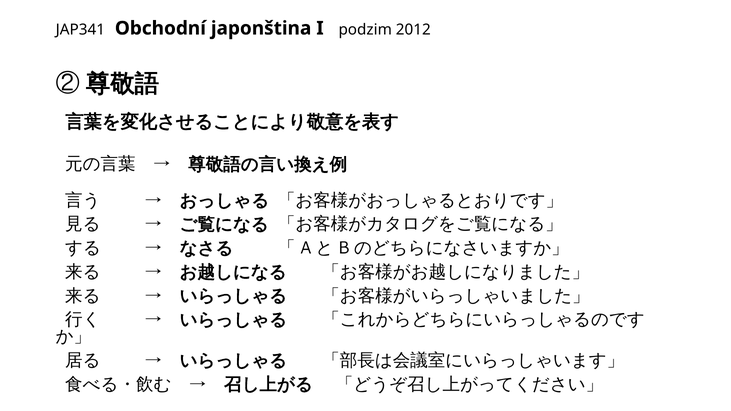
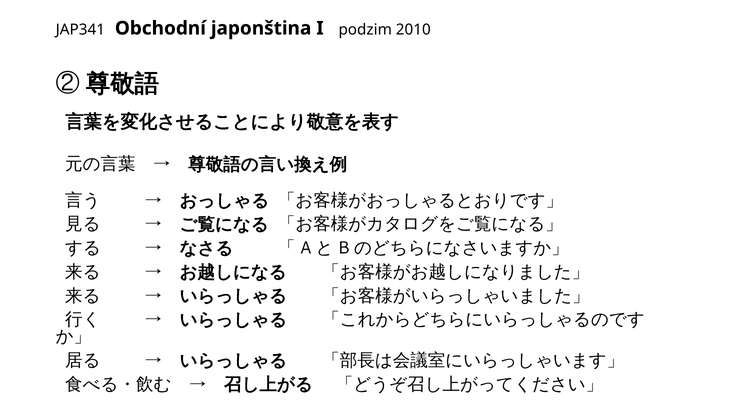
2012: 2012 -> 2010
